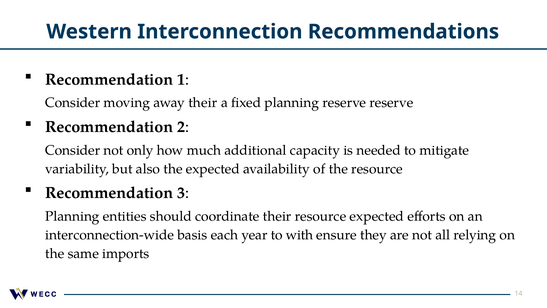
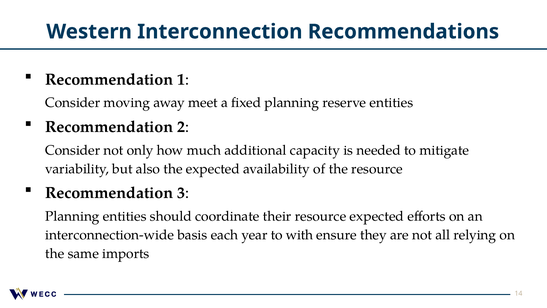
away their: their -> meet
reserve reserve: reserve -> entities
